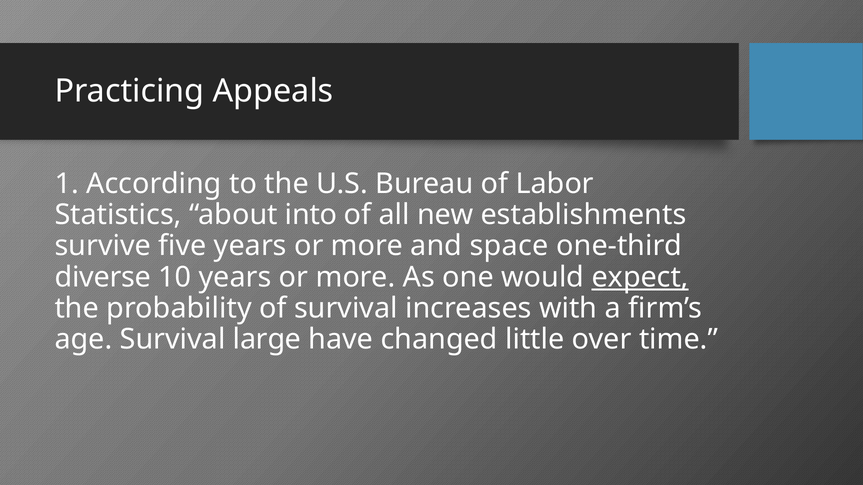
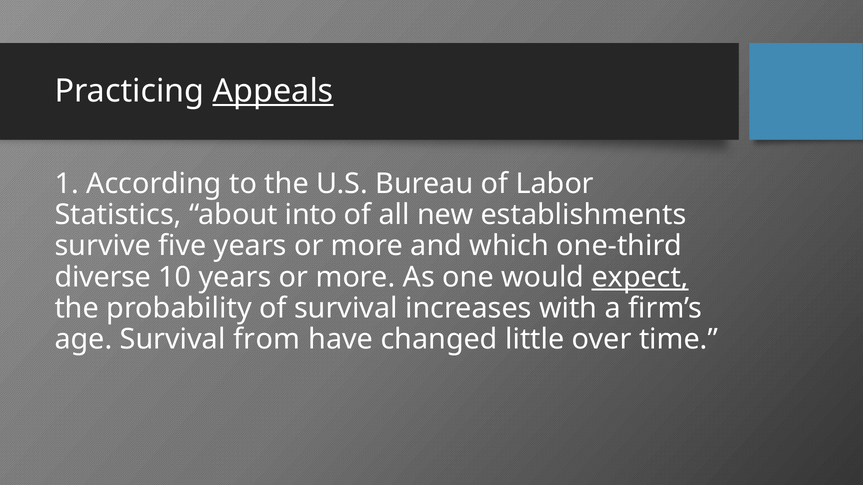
Appeals underline: none -> present
space: space -> which
large: large -> from
